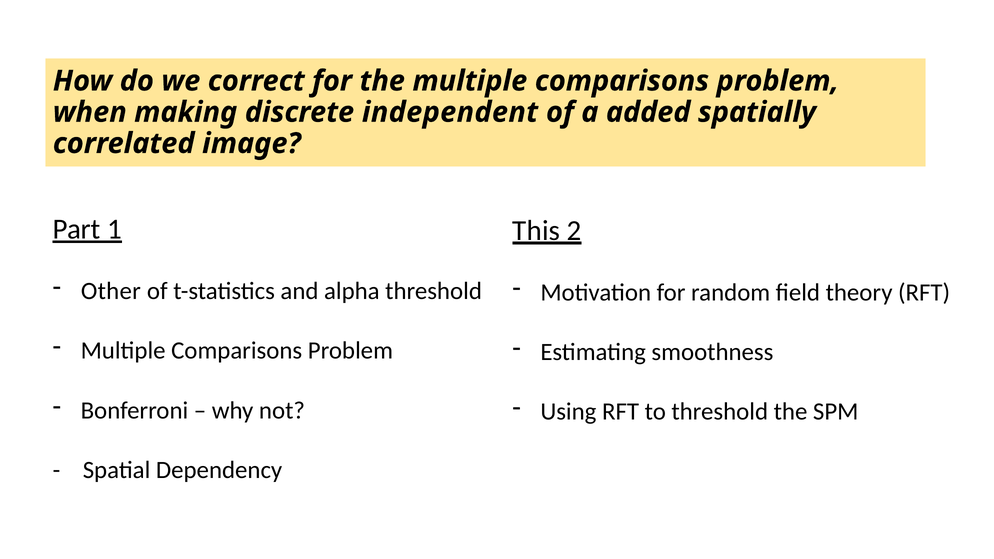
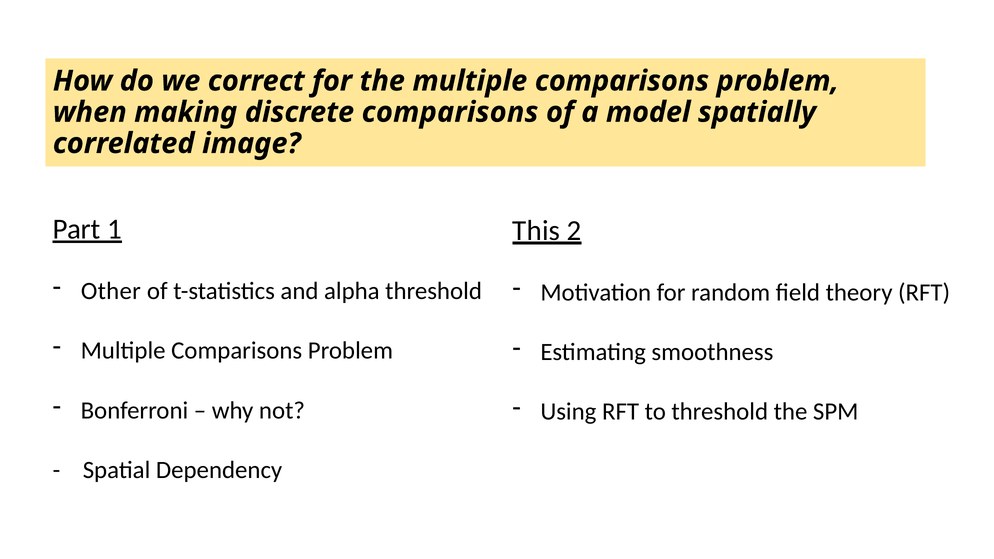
discrete independent: independent -> comparisons
added: added -> model
